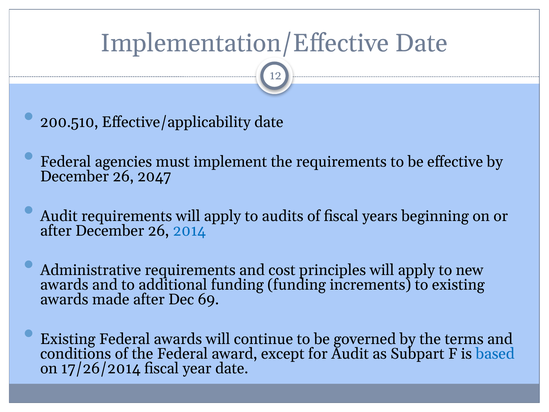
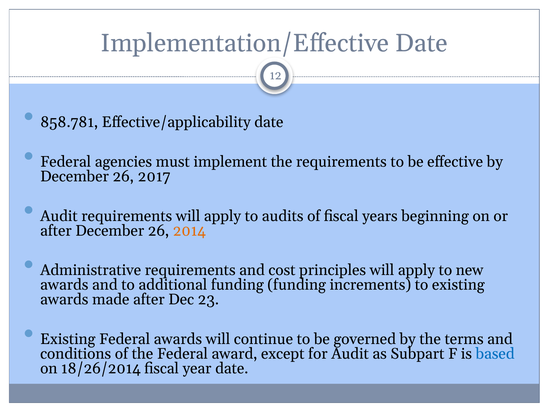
200.510: 200.510 -> 858.781
2047: 2047 -> 2017
2014 colour: blue -> orange
69: 69 -> 23
17/26/2014: 17/26/2014 -> 18/26/2014
